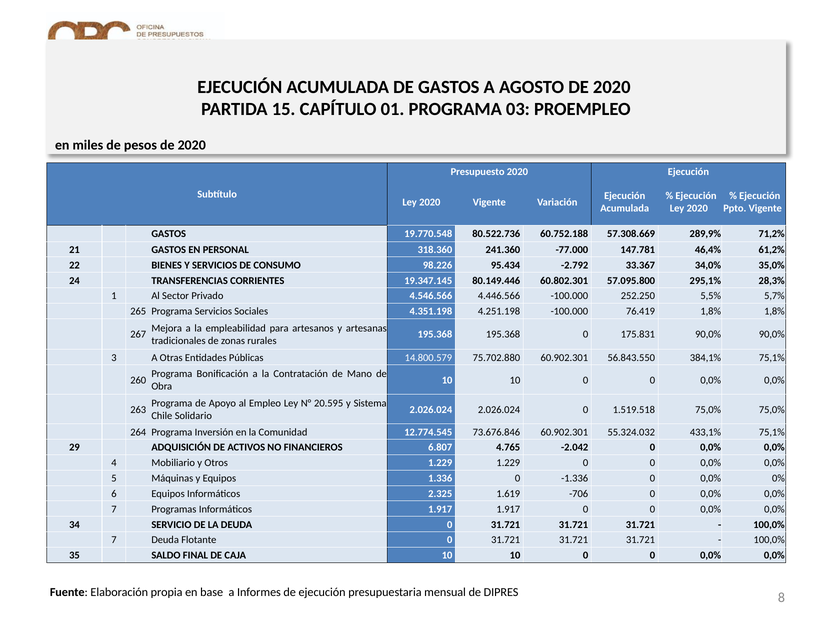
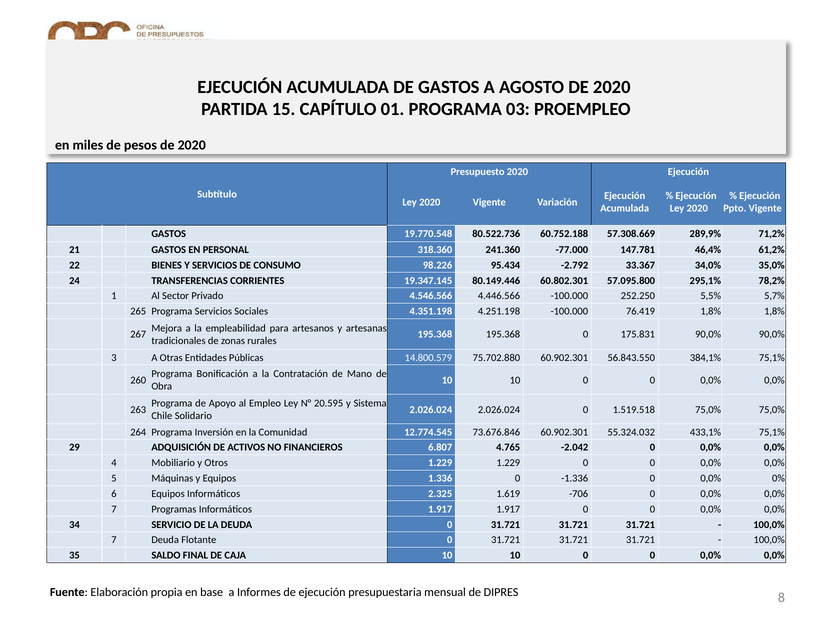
28,3%: 28,3% -> 78,2%
